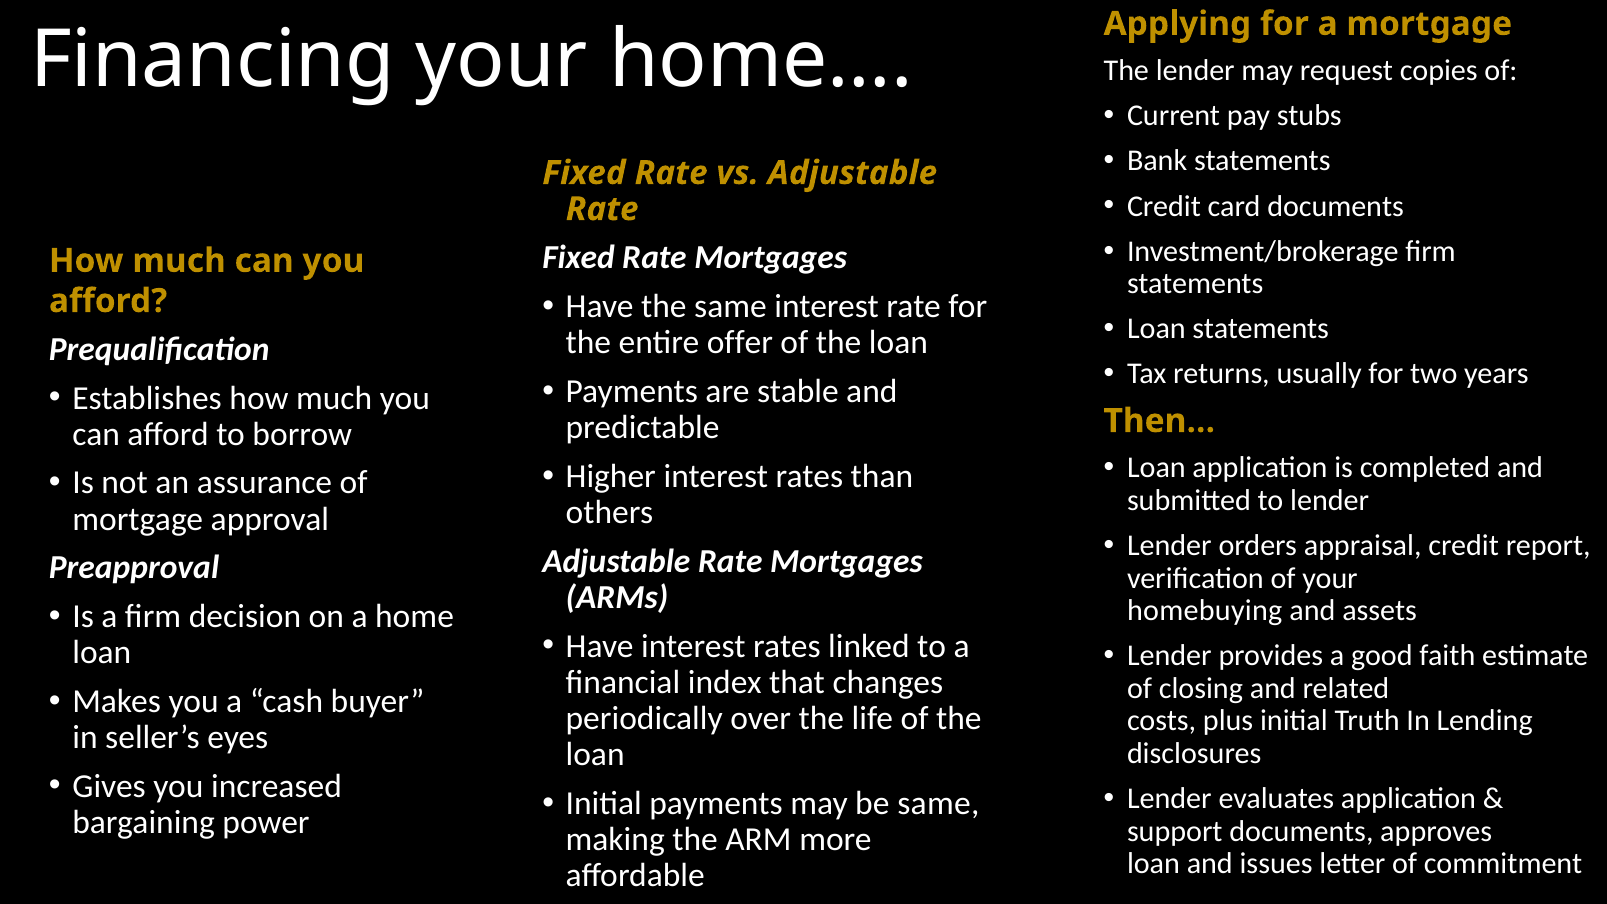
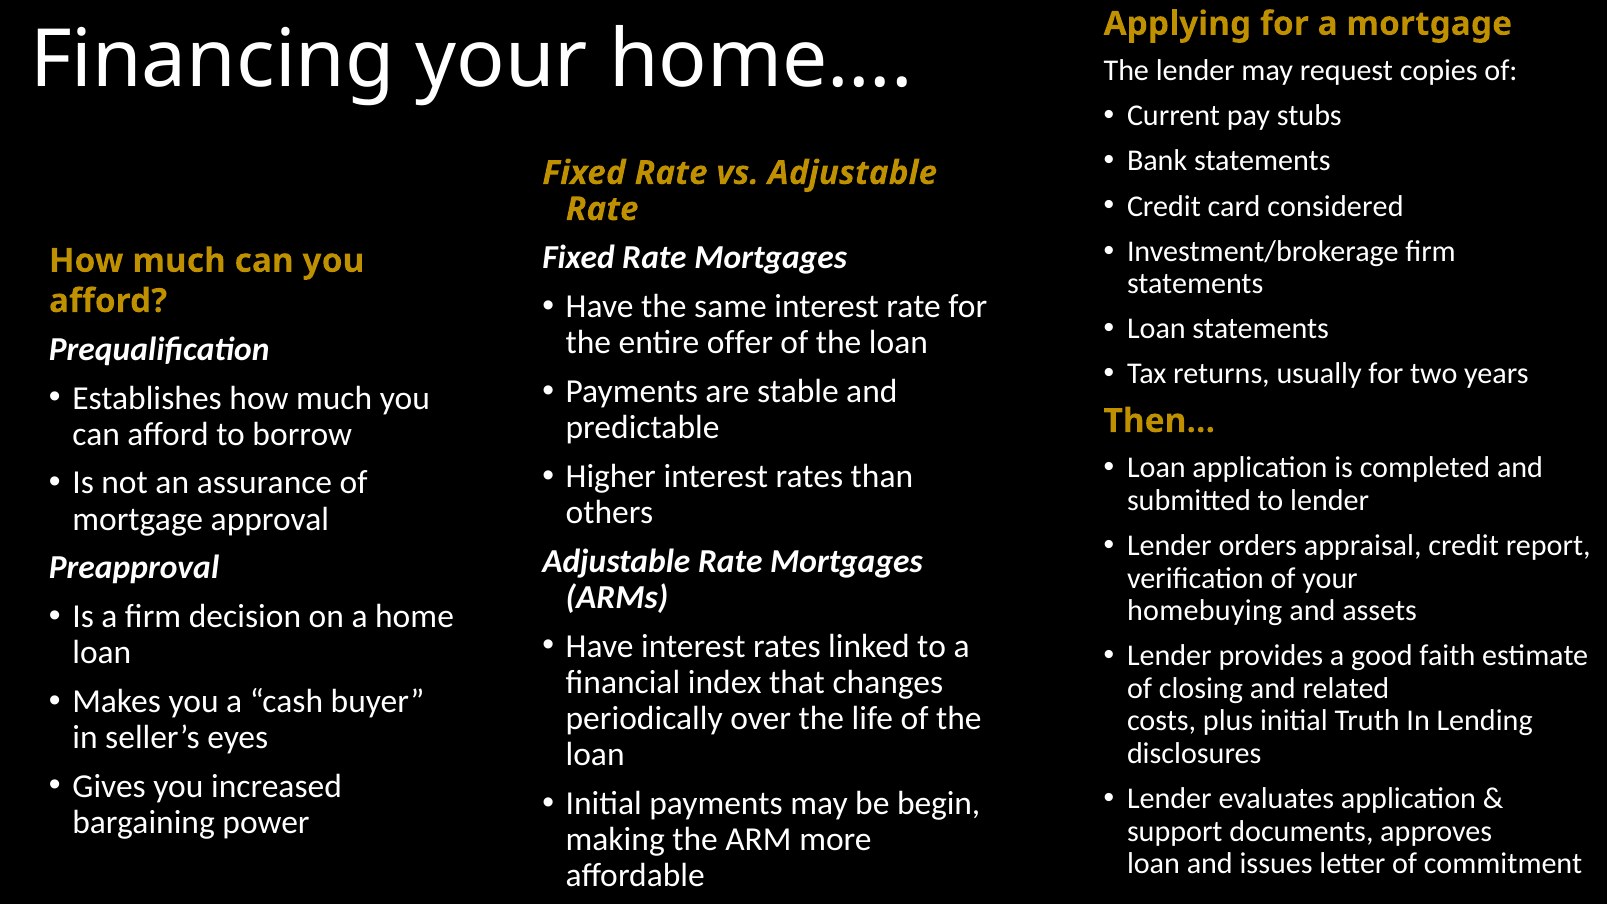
card documents: documents -> considered
be same: same -> begin
